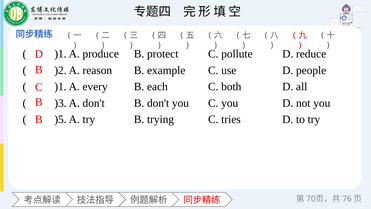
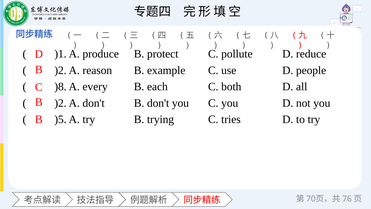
)1 at (60, 87): )1 -> )8
)3 at (60, 103): )3 -> )2
